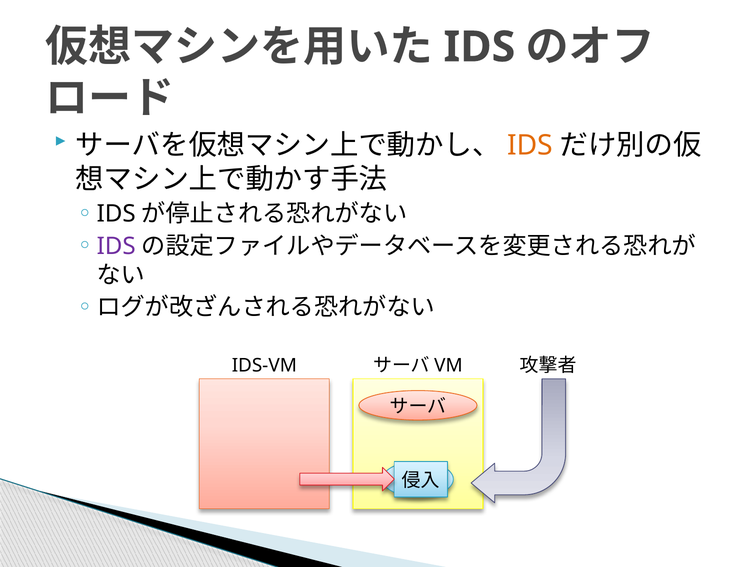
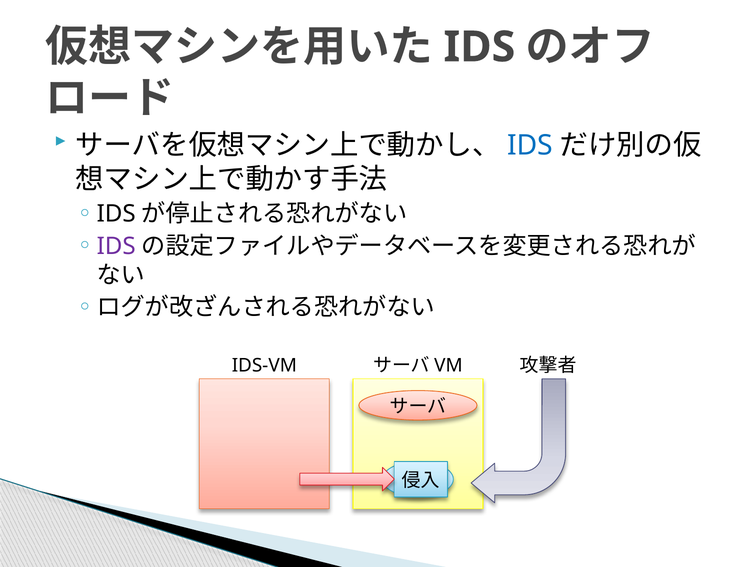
IDS at (530, 145) colour: orange -> blue
